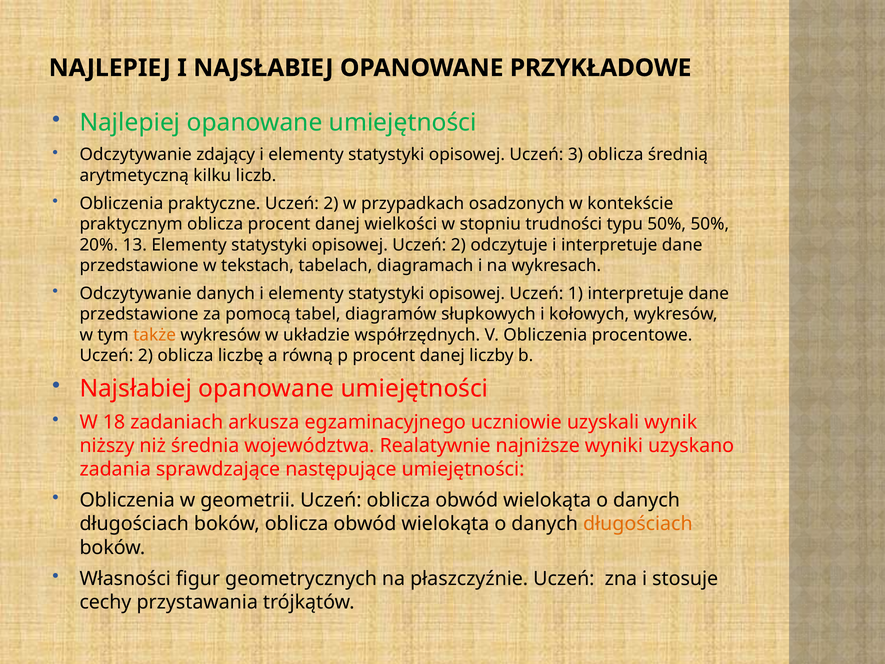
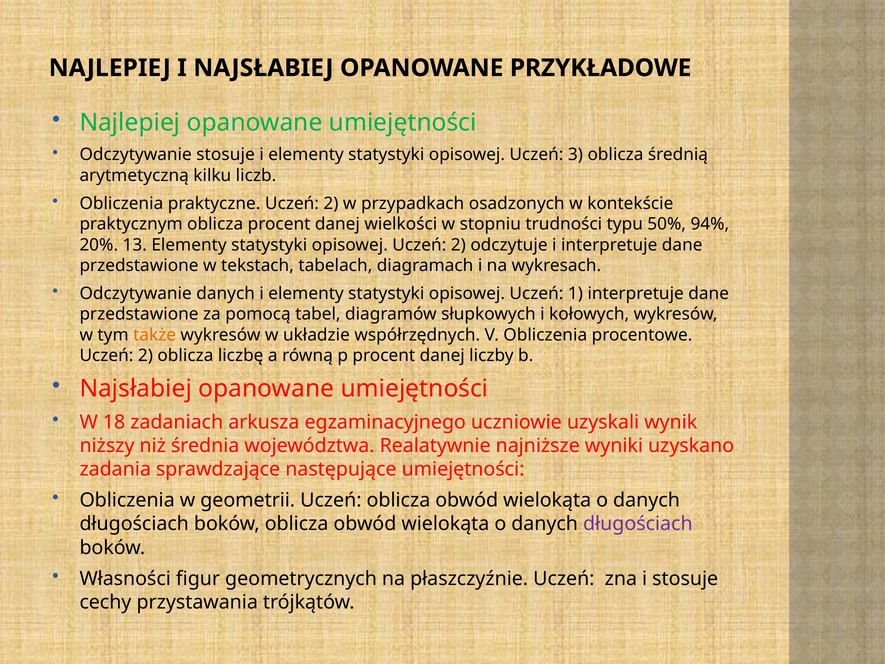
Odczytywanie zdający: zdający -> stosuje
50% 50%: 50% -> 94%
długościach at (638, 524) colour: orange -> purple
